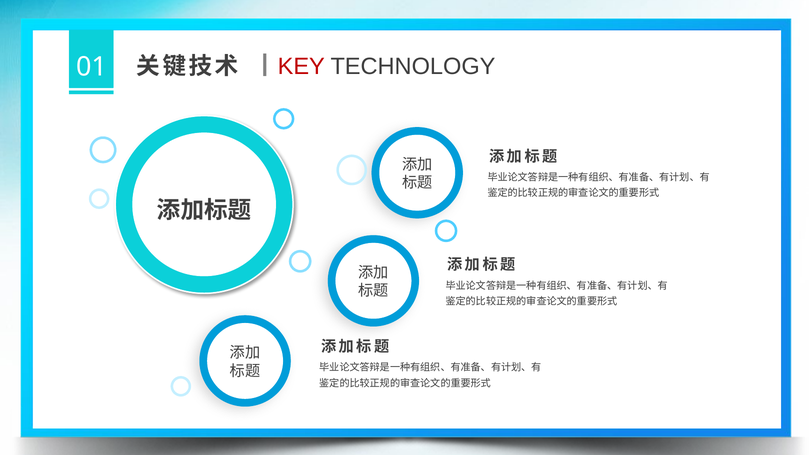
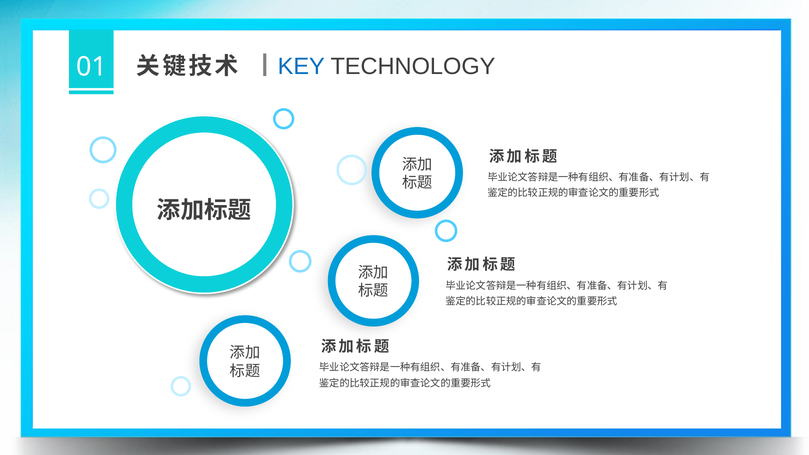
KEY colour: red -> blue
